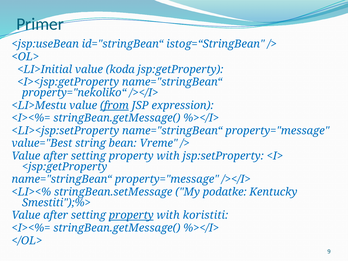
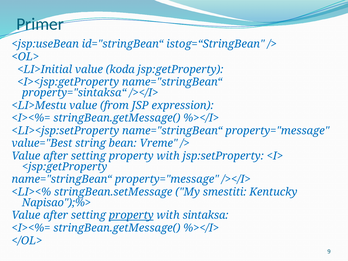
property="nekoliko“: property="nekoliko“ -> property="sintaksa“
from underline: present -> none
podatke: podatke -> smestiti
Smestiti");%>: Smestiti");%> -> Napisao");%>
koristiti: koristiti -> sintaksa
